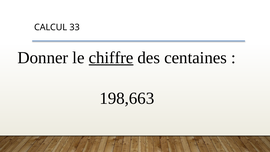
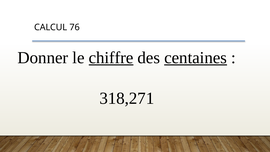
33: 33 -> 76
centaines underline: none -> present
198,663: 198,663 -> 318,271
